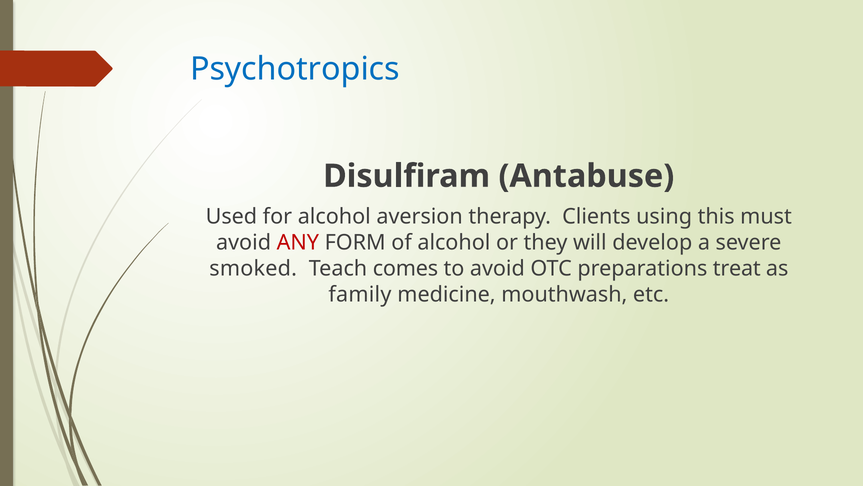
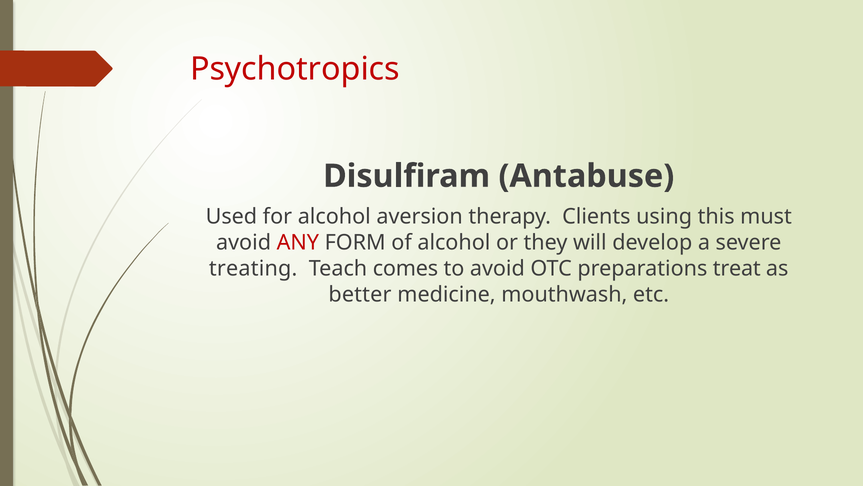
Psychotropics colour: blue -> red
smoked: smoked -> treating
family: family -> better
